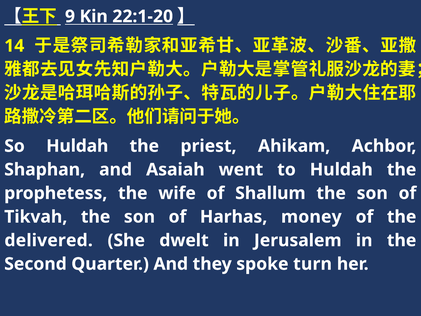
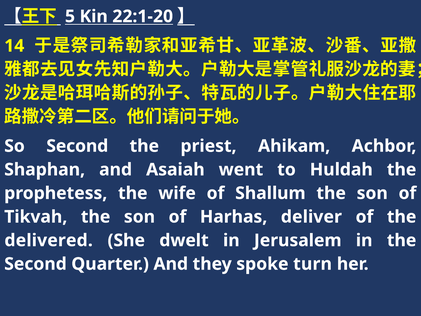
9: 9 -> 5
So Huldah: Huldah -> Second
money: money -> deliver
